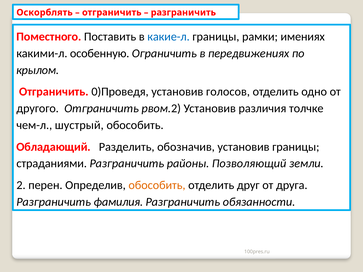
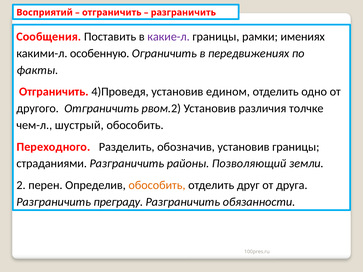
Оскорблять: Оскорблять -> Восприятий
Поместного: Поместного -> Сообщения
какие-л colour: blue -> purple
крылом: крылом -> факты
0)Проведя: 0)Проведя -> 4)Проведя
голосов: голосов -> едином
Обладающий: Обладающий -> Переходного
фамилия: фамилия -> преграду
